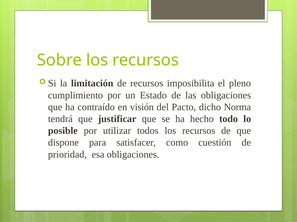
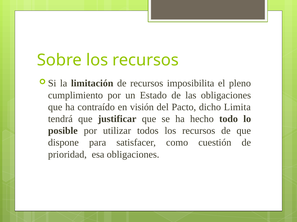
Norma: Norma -> Limita
